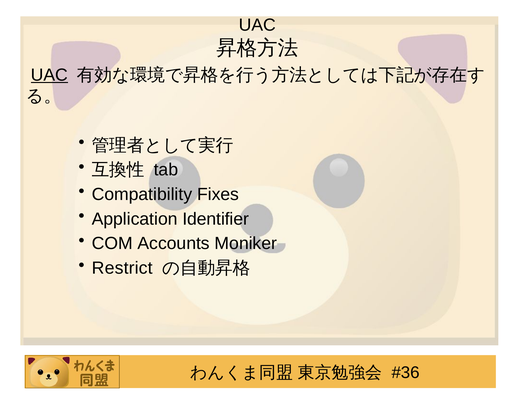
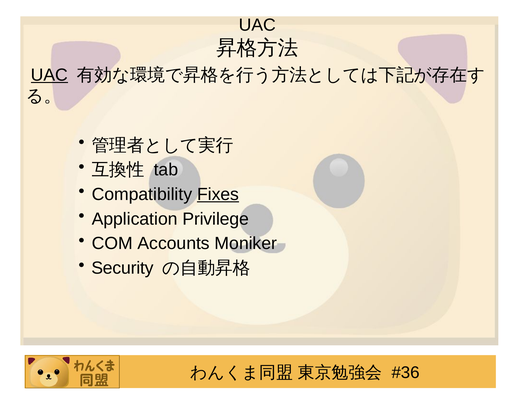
Fixes underline: none -> present
Identifier: Identifier -> Privilege
Restrict: Restrict -> Security
